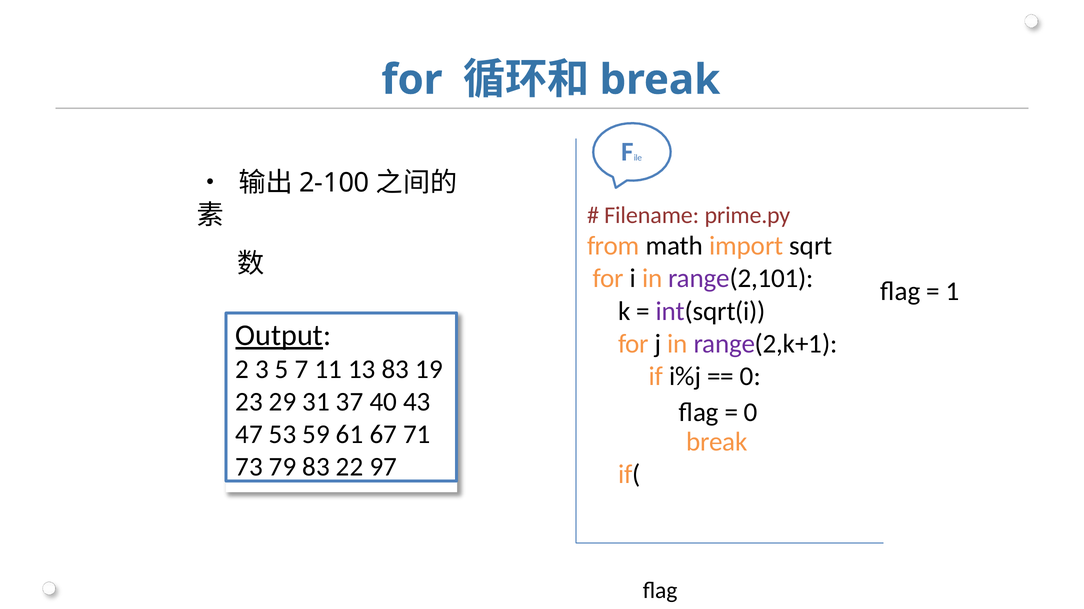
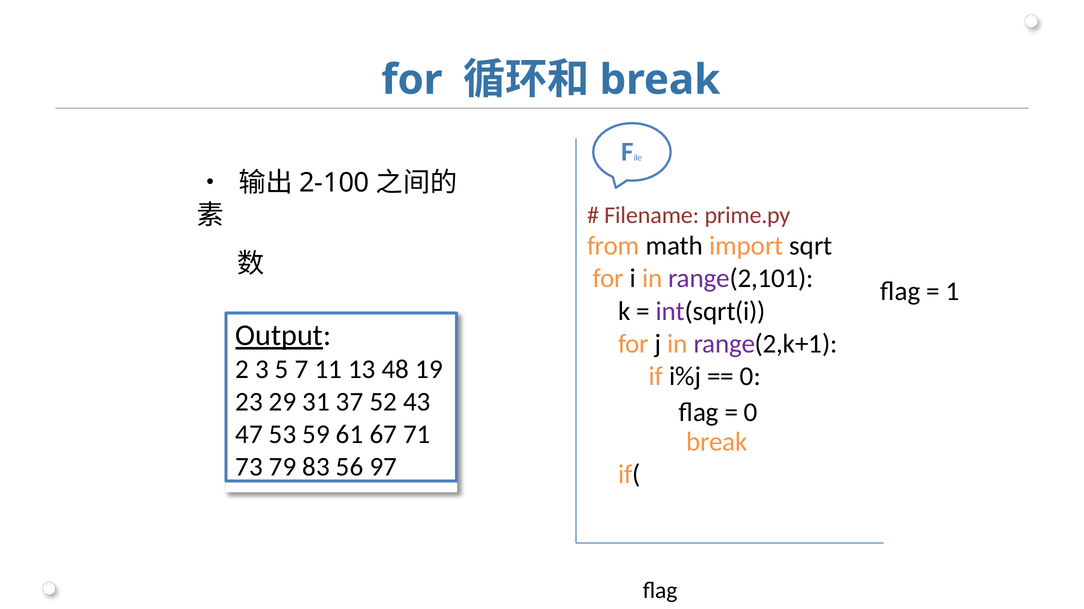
13 83: 83 -> 48
40: 40 -> 52
22: 22 -> 56
